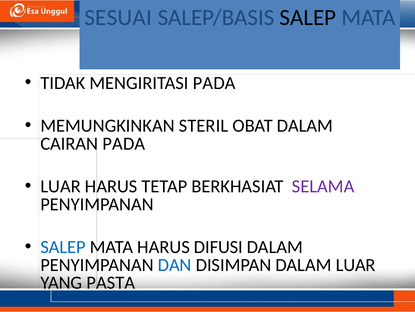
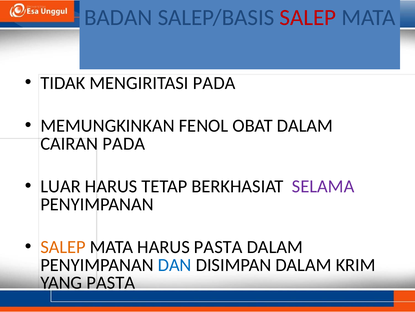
SESUAI: SESUAI -> BADAN
SALEP at (308, 17) colour: black -> red
STERIL: STERIL -> FENOL
SALEP at (63, 247) colour: blue -> orange
HARUS DIFUSI: DIFUSI -> PASTA
DALAM LUAR: LUAR -> KRIM
